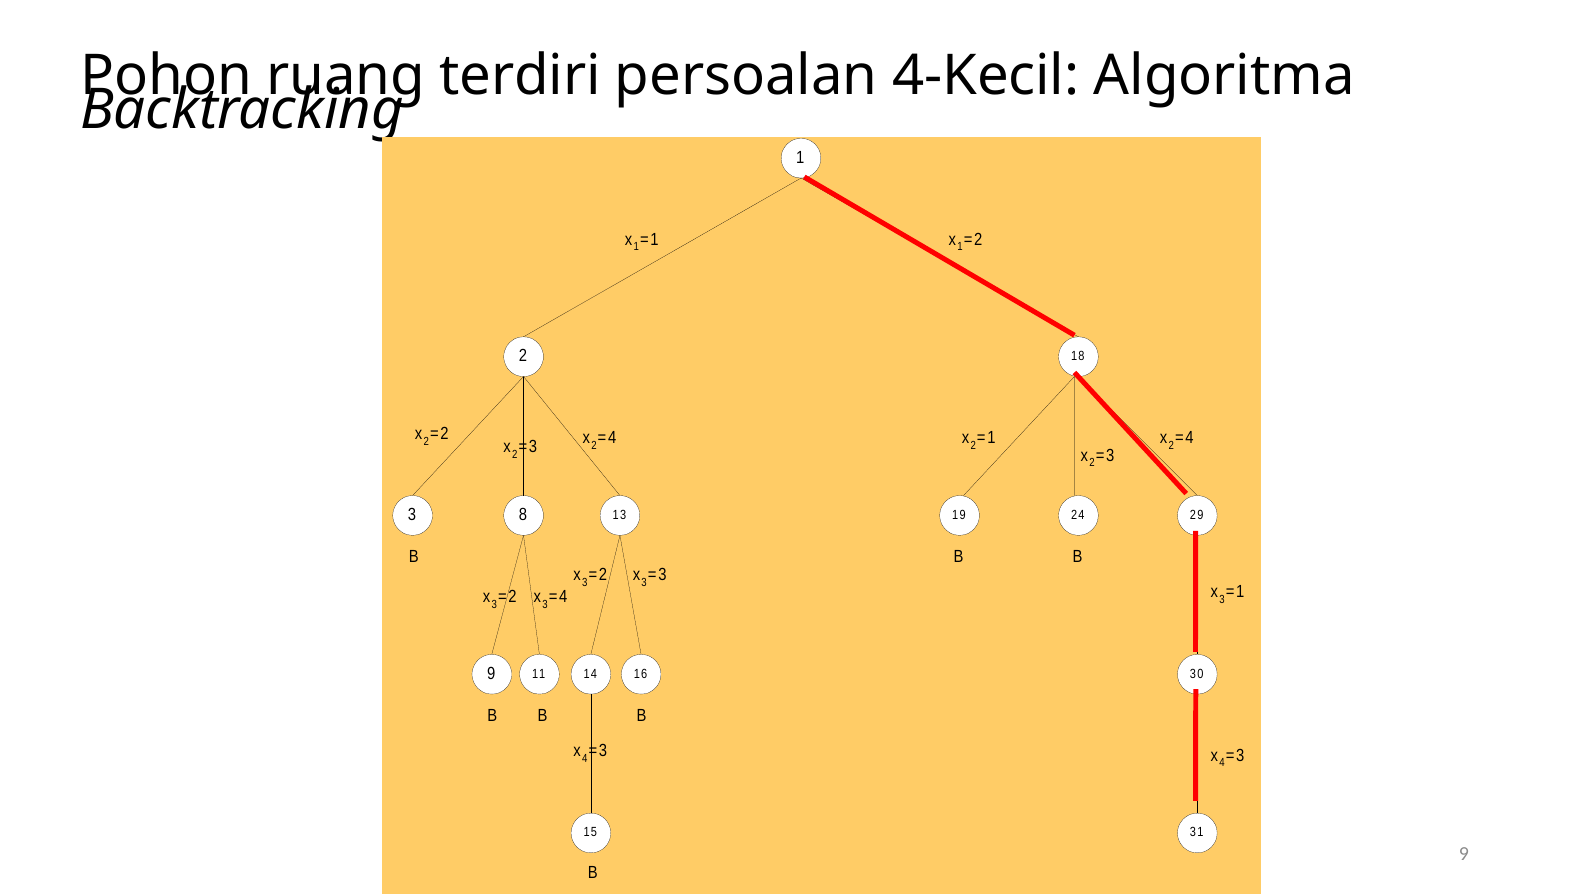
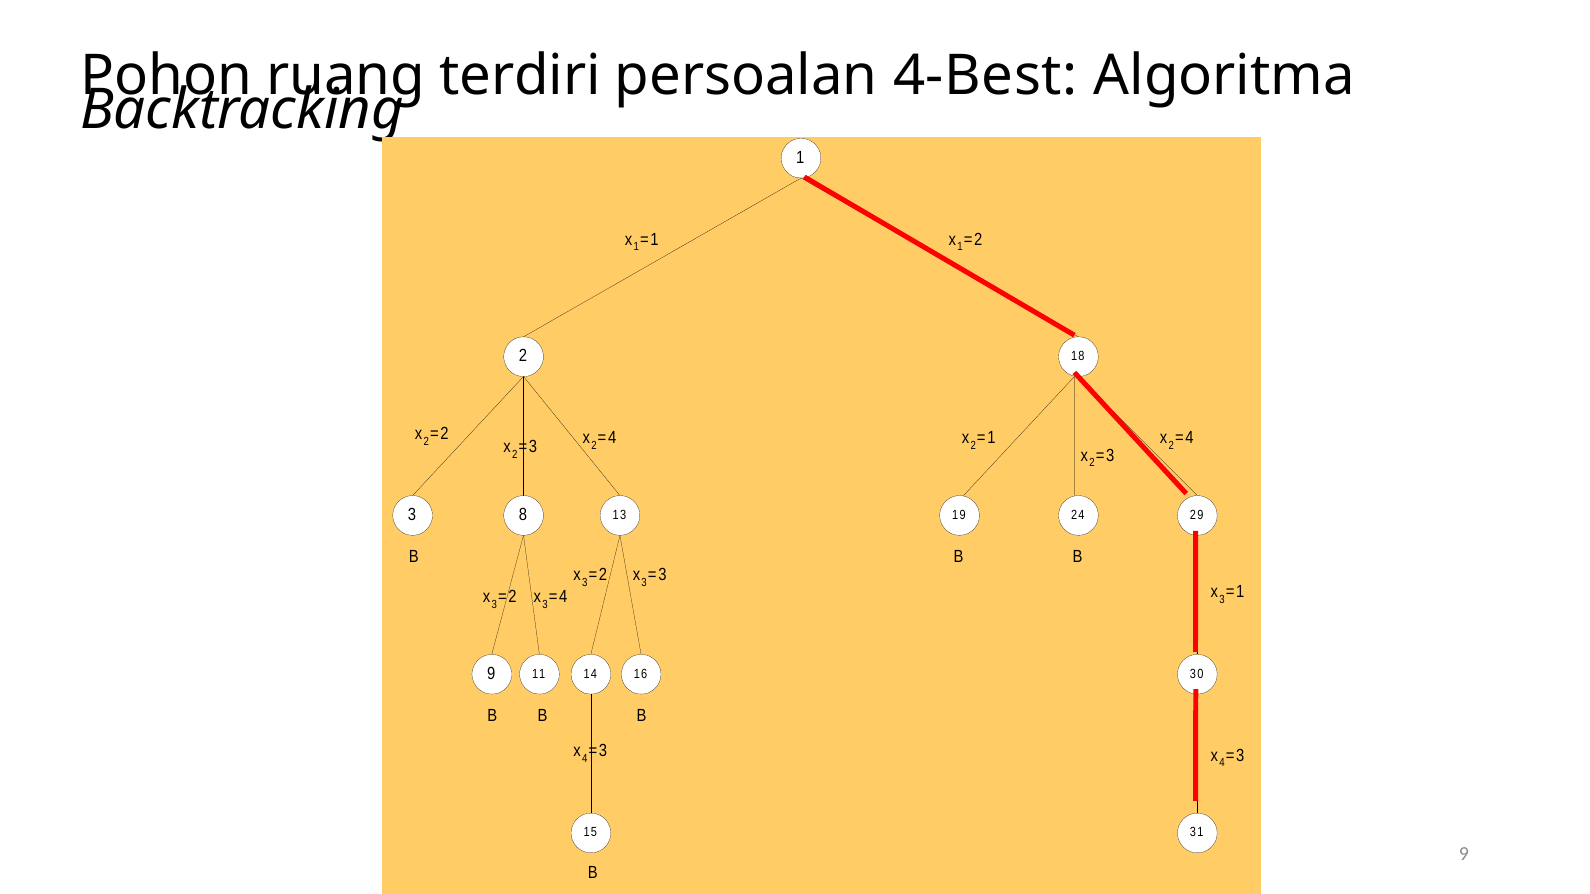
4-Kecil: 4-Kecil -> 4-Best
